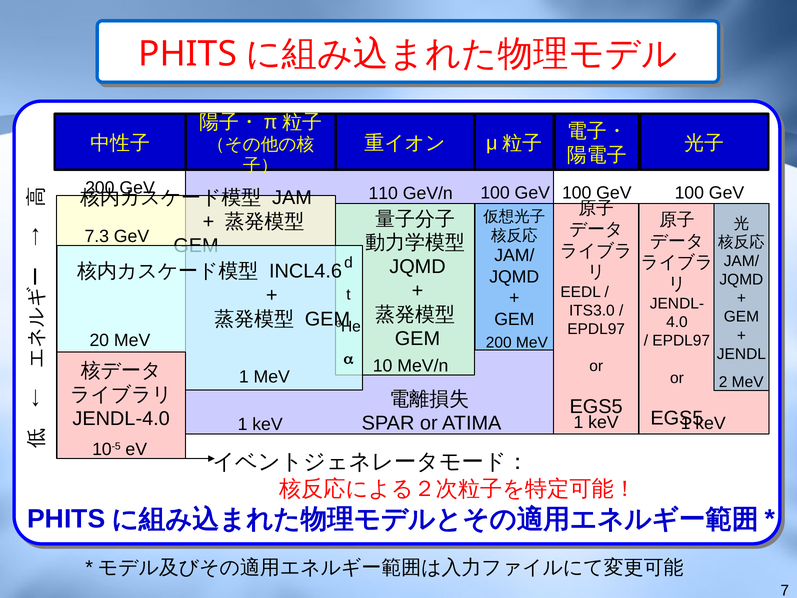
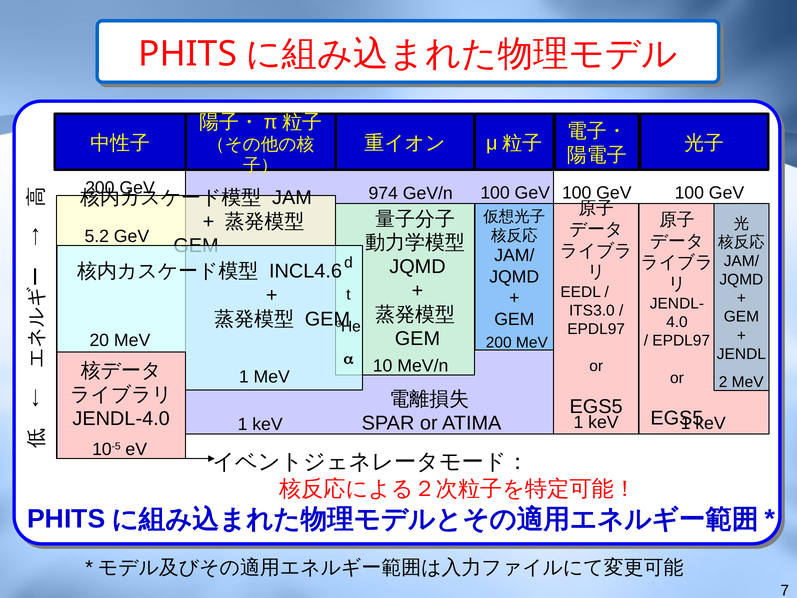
110: 110 -> 974
7.3: 7.3 -> 5.2
